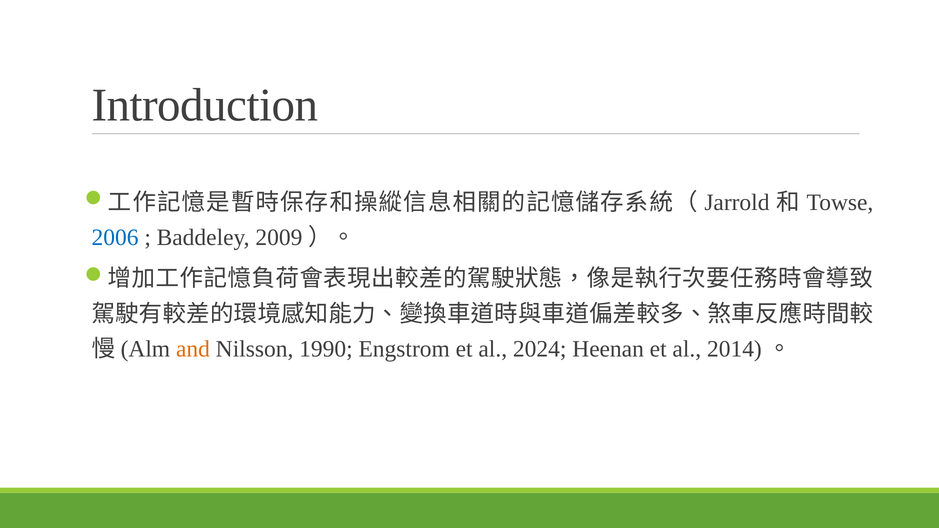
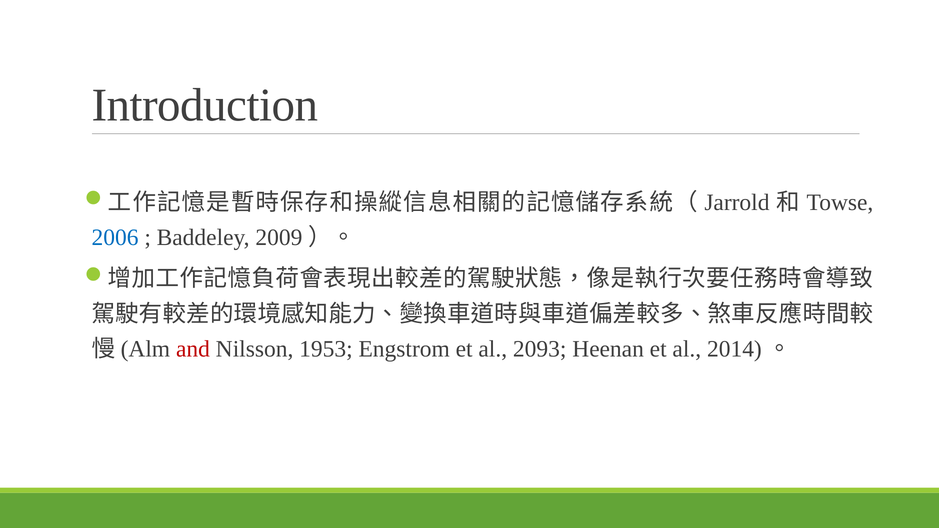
and colour: orange -> red
1990: 1990 -> 1953
2024: 2024 -> 2093
